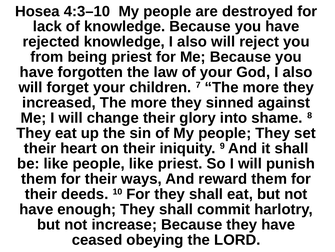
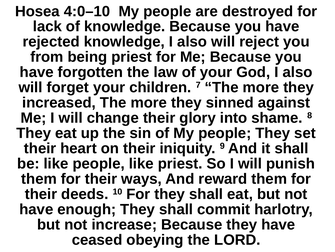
4:3–10: 4:3–10 -> 4:0–10
